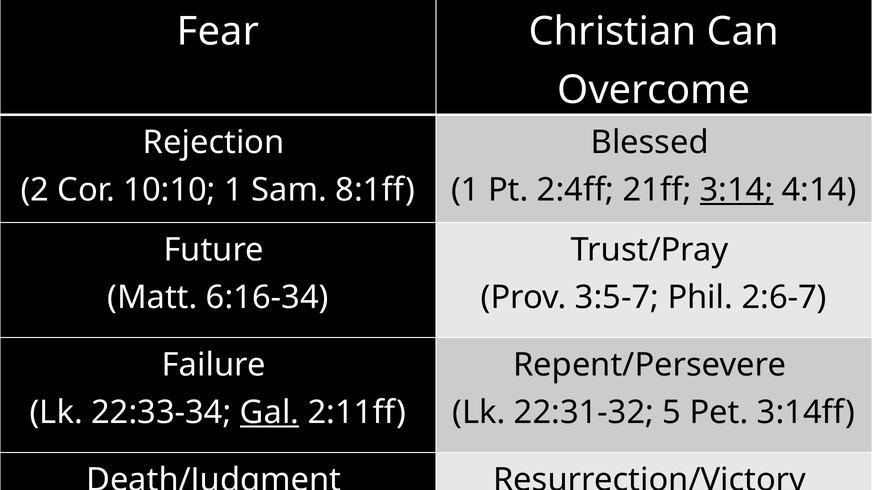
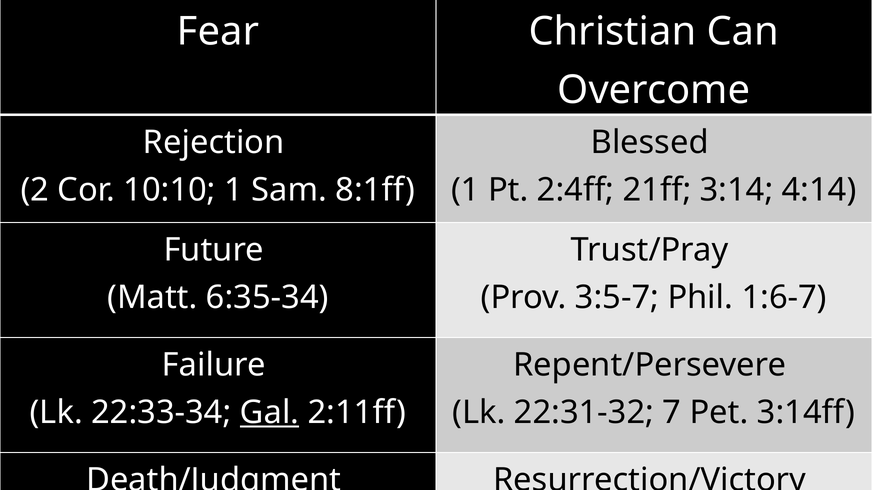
3:14 underline: present -> none
6:16-34: 6:16-34 -> 6:35-34
2:6-7: 2:6-7 -> 1:6-7
5: 5 -> 7
